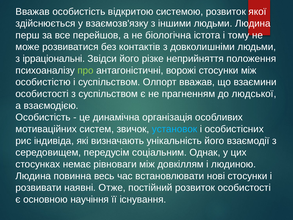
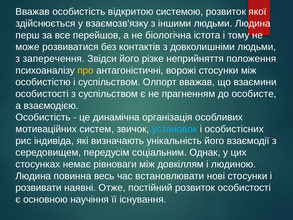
ірраціональні: ірраціональні -> заперечення
про colour: light green -> yellow
людської: людської -> особисте
